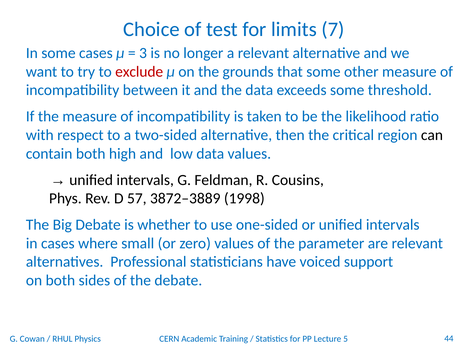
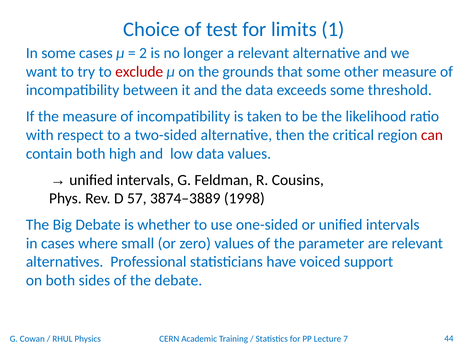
7: 7 -> 1
3: 3 -> 2
can colour: black -> red
3872–3889: 3872–3889 -> 3874–3889
5: 5 -> 7
